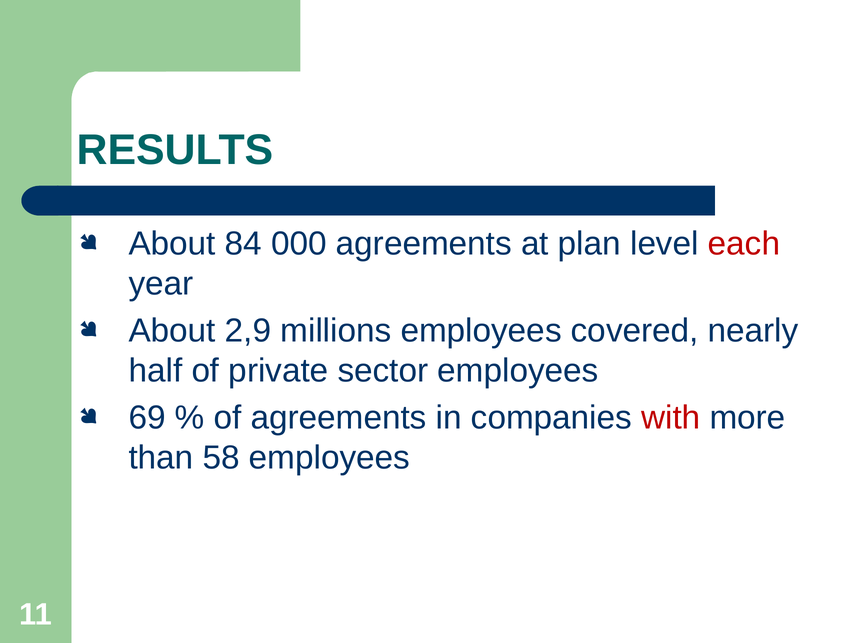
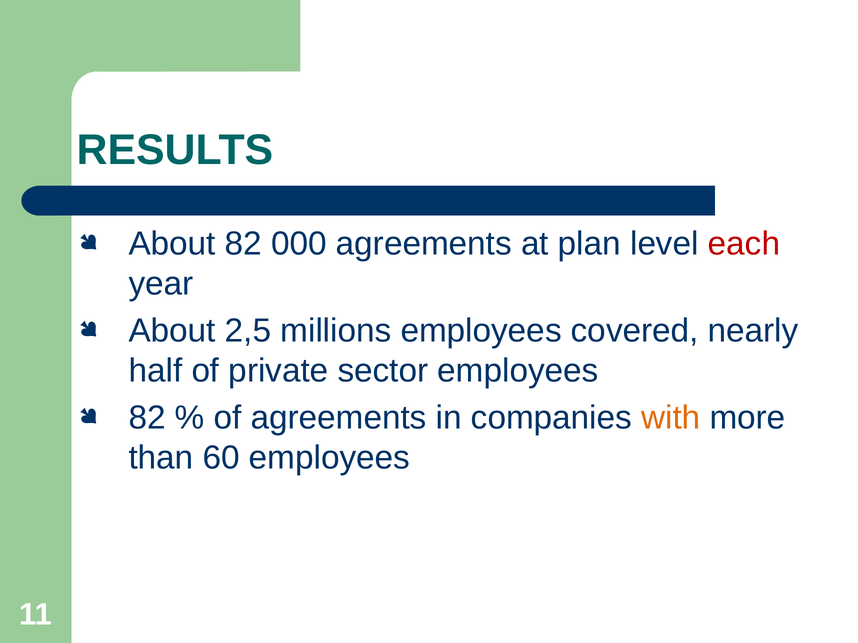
About 84: 84 -> 82
2,9: 2,9 -> 2,5
69 at (147, 418): 69 -> 82
with colour: red -> orange
58: 58 -> 60
